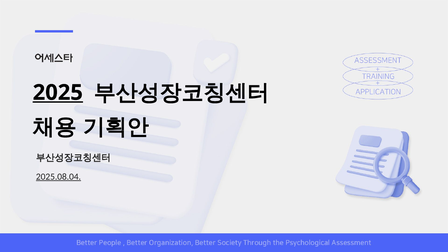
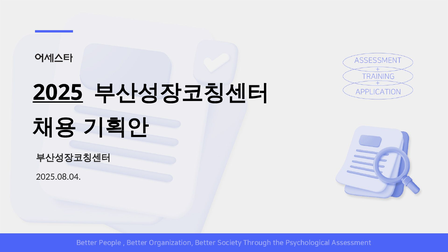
2025.08.04 underline: present -> none
